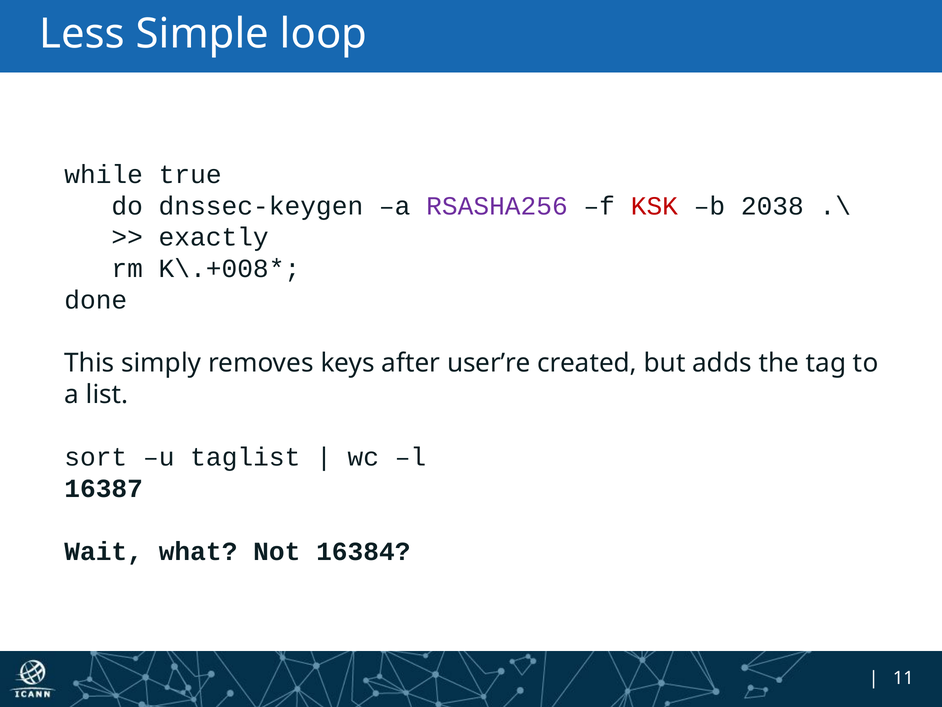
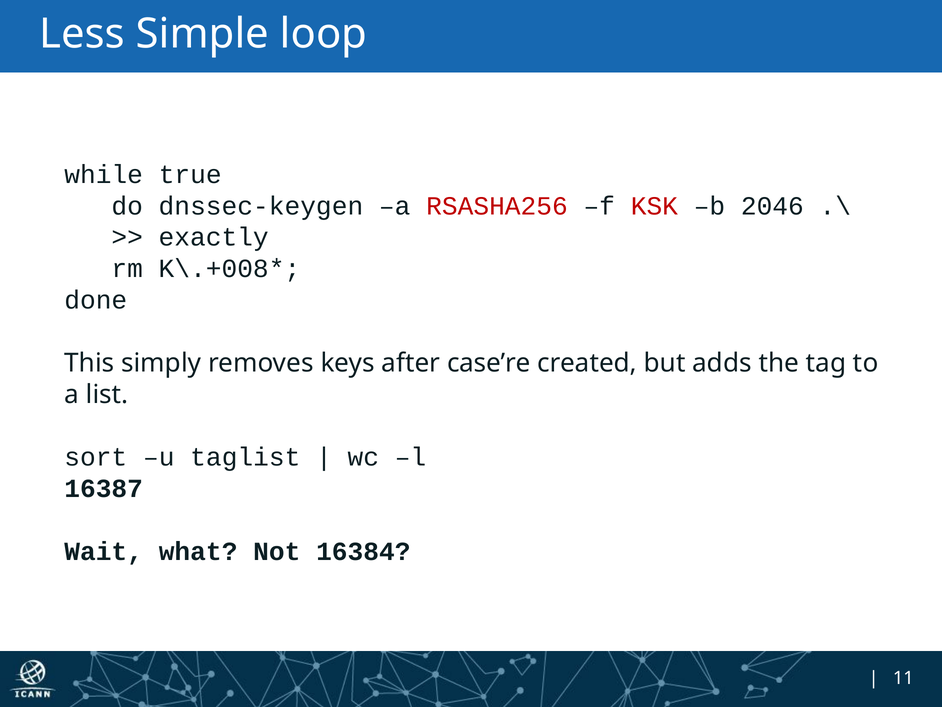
RSASHA256 colour: purple -> red
2038: 2038 -> 2046
user’re: user’re -> case’re
